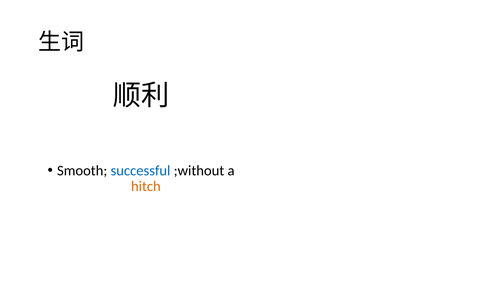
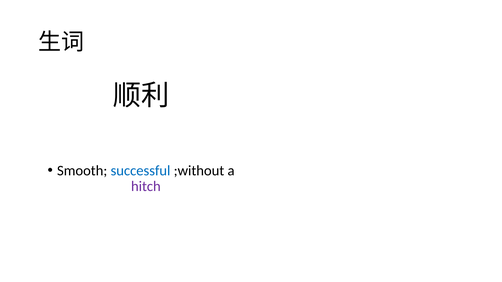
hitch colour: orange -> purple
